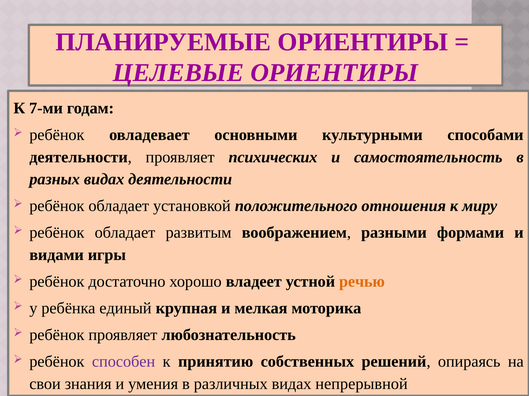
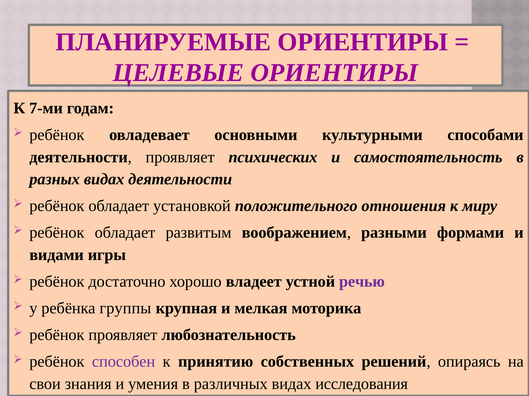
речью colour: orange -> purple
единый: единый -> группы
непрерывной: непрерывной -> исследования
